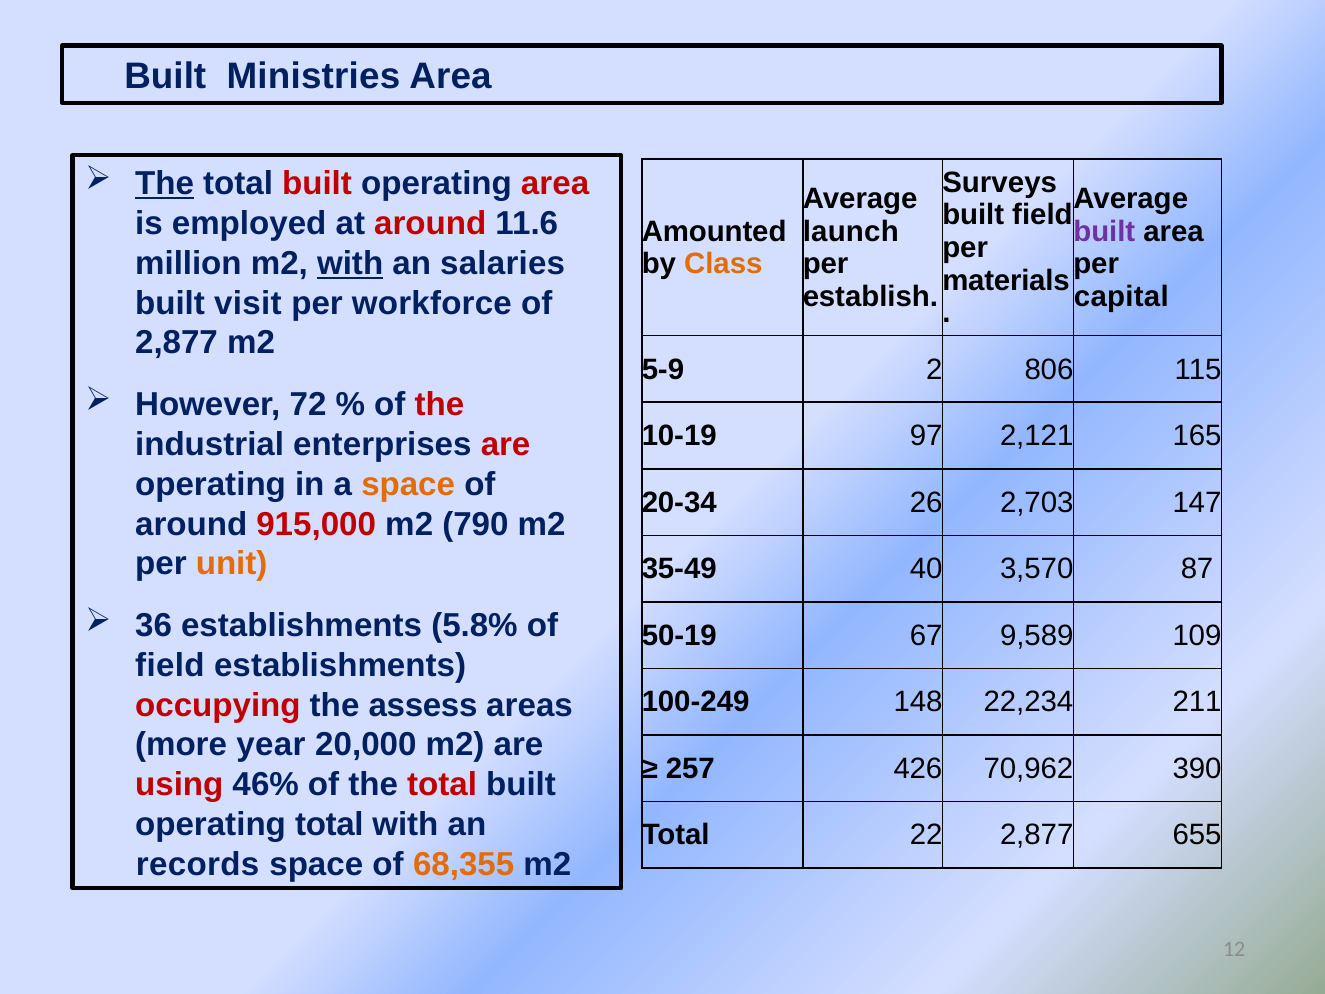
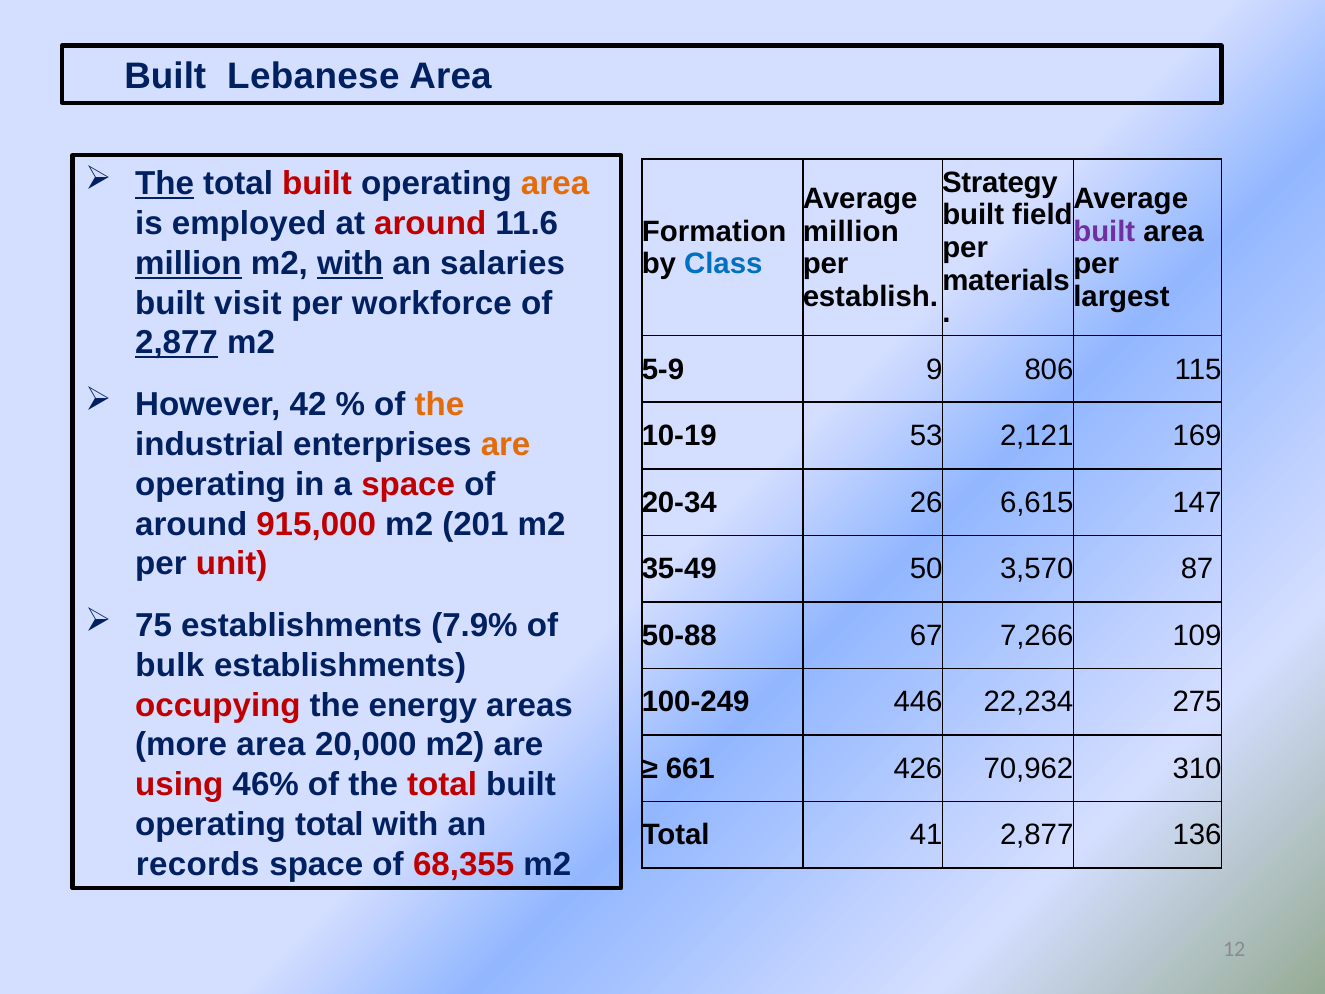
Ministries: Ministries -> Lebanese
area at (555, 184) colour: red -> orange
Surveys: Surveys -> Strategy
Amounted: Amounted -> Formation
launch at (851, 231): launch -> million
million at (188, 263) underline: none -> present
Class colour: orange -> blue
capital: capital -> largest
2,877 at (177, 343) underline: none -> present
2: 2 -> 9
72: 72 -> 42
the at (440, 405) colour: red -> orange
97: 97 -> 53
165: 165 -> 169
are at (506, 445) colour: red -> orange
space at (408, 484) colour: orange -> red
2,703: 2,703 -> 6,615
790: 790 -> 201
unit colour: orange -> red
40: 40 -> 50
36: 36 -> 75
5.8%: 5.8% -> 7.9%
50-19: 50-19 -> 50-88
9,589: 9,589 -> 7,266
field at (170, 665): field -> bulk
148: 148 -> 446
211: 211 -> 275
assess: assess -> energy
more year: year -> area
257: 257 -> 661
390: 390 -> 310
22: 22 -> 41
655: 655 -> 136
68,355 colour: orange -> red
